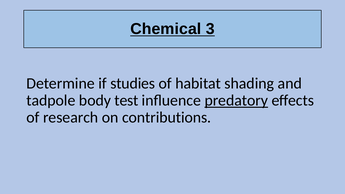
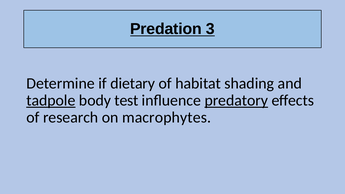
Chemical: Chemical -> Predation
studies: studies -> dietary
tadpole underline: none -> present
contributions: contributions -> macrophytes
